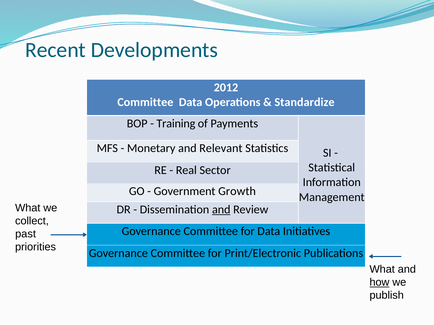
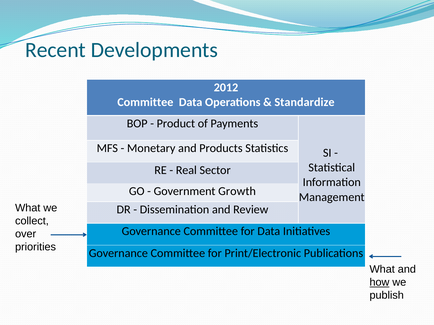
Training: Training -> Product
Relevant: Relevant -> Products
and at (221, 210) underline: present -> none
past: past -> over
